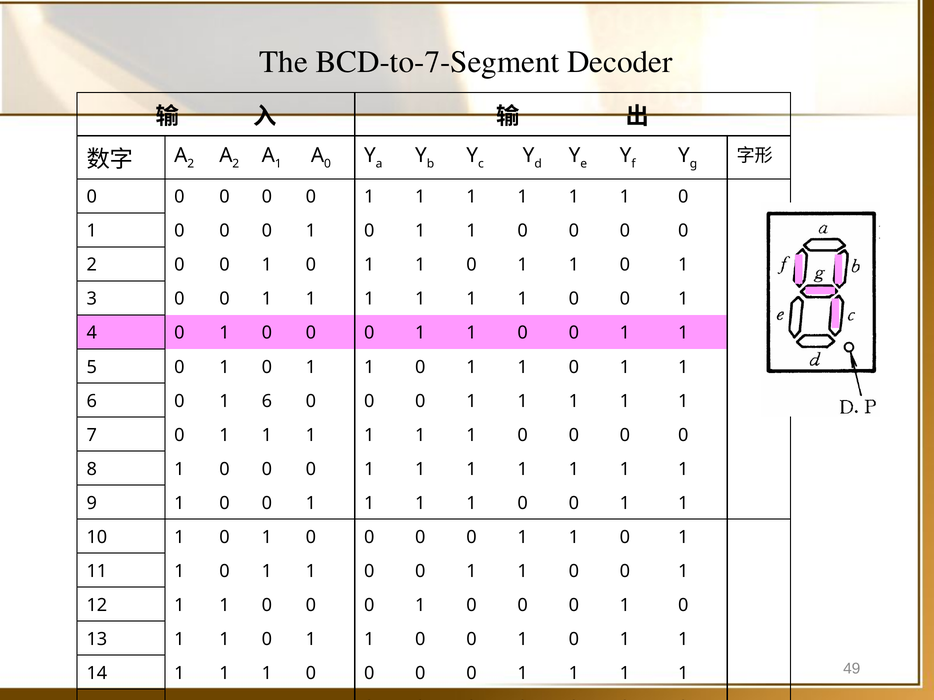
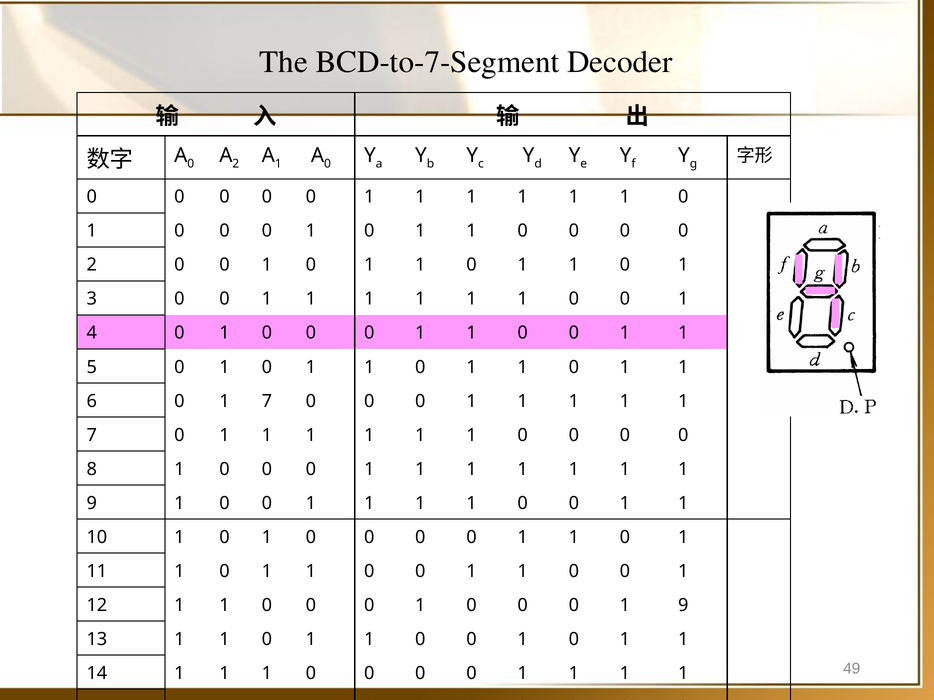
2 at (191, 164): 2 -> 0
0 1 6: 6 -> 7
0 at (683, 606): 0 -> 9
